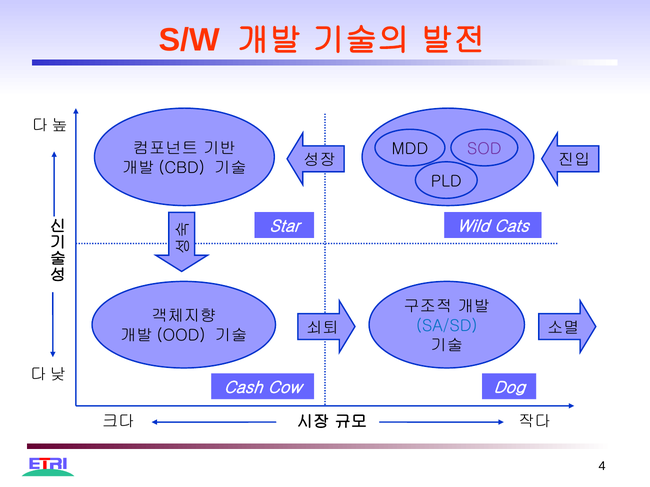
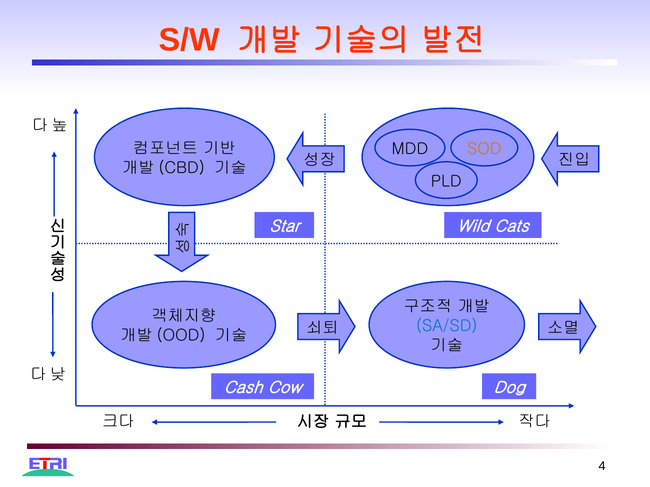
SOD colour: purple -> orange
